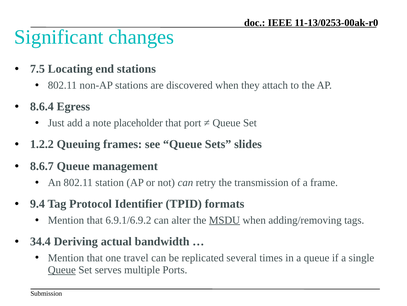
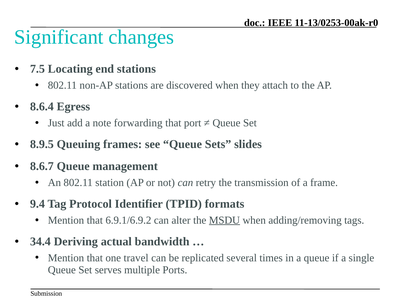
placeholder: placeholder -> forwarding
1.2.2: 1.2.2 -> 8.9.5
Queue at (62, 269) underline: present -> none
